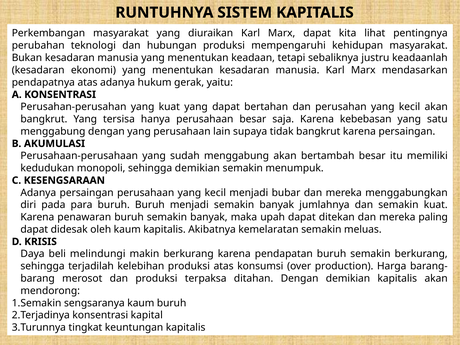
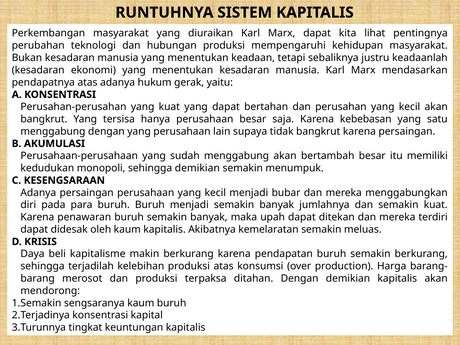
paling: paling -> terdiri
melindungi: melindungi -> kapitalisme
